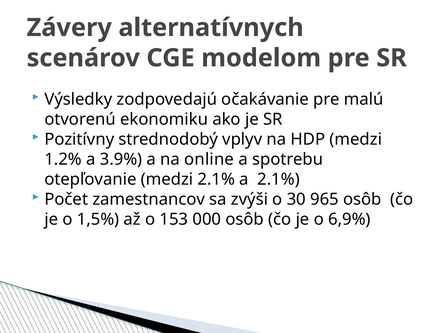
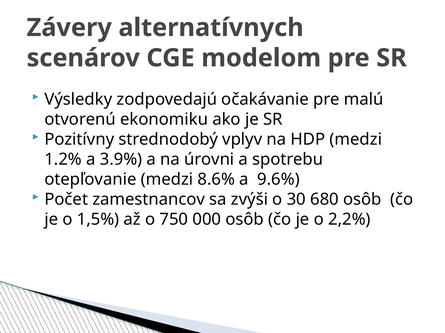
online: online -> úrovni
medzi 2.1%: 2.1% -> 8.6%
a 2.1%: 2.1% -> 9.6%
965: 965 -> 680
153: 153 -> 750
6,9%: 6,9% -> 2,2%
